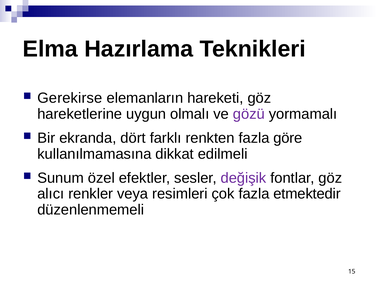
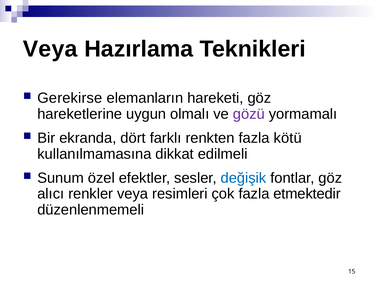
Elma at (50, 49): Elma -> Veya
göre: göre -> kötü
değişik colour: purple -> blue
